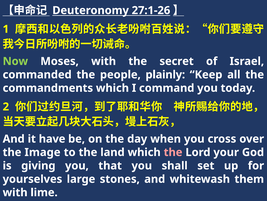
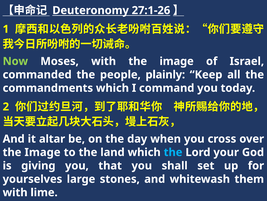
with the secret: secret -> image
have: have -> altar
the at (173, 152) colour: pink -> light blue
